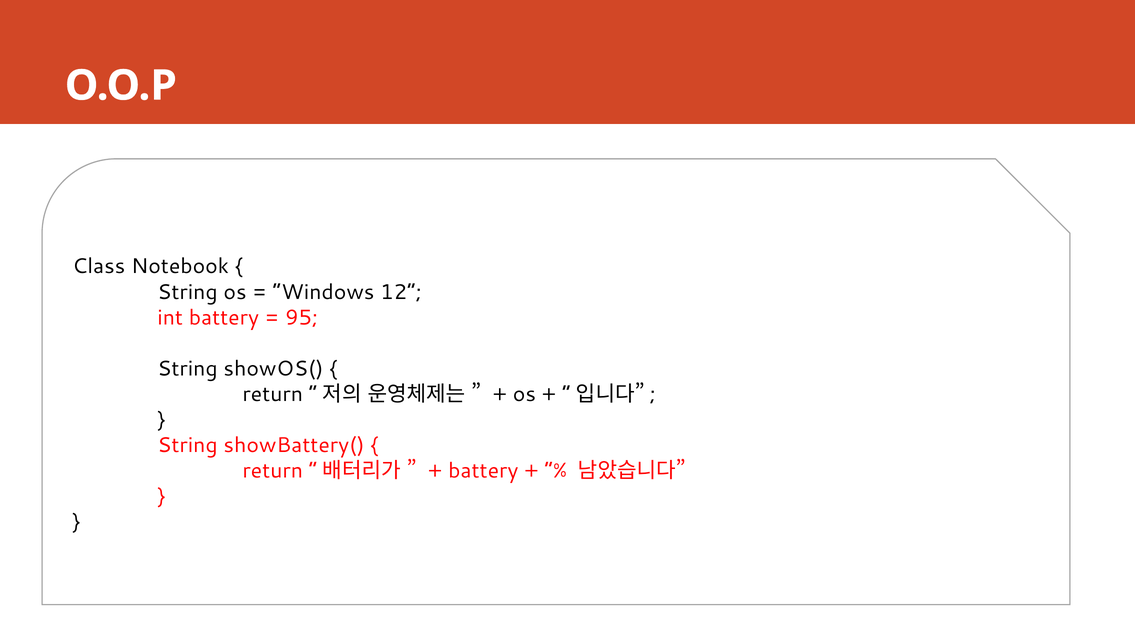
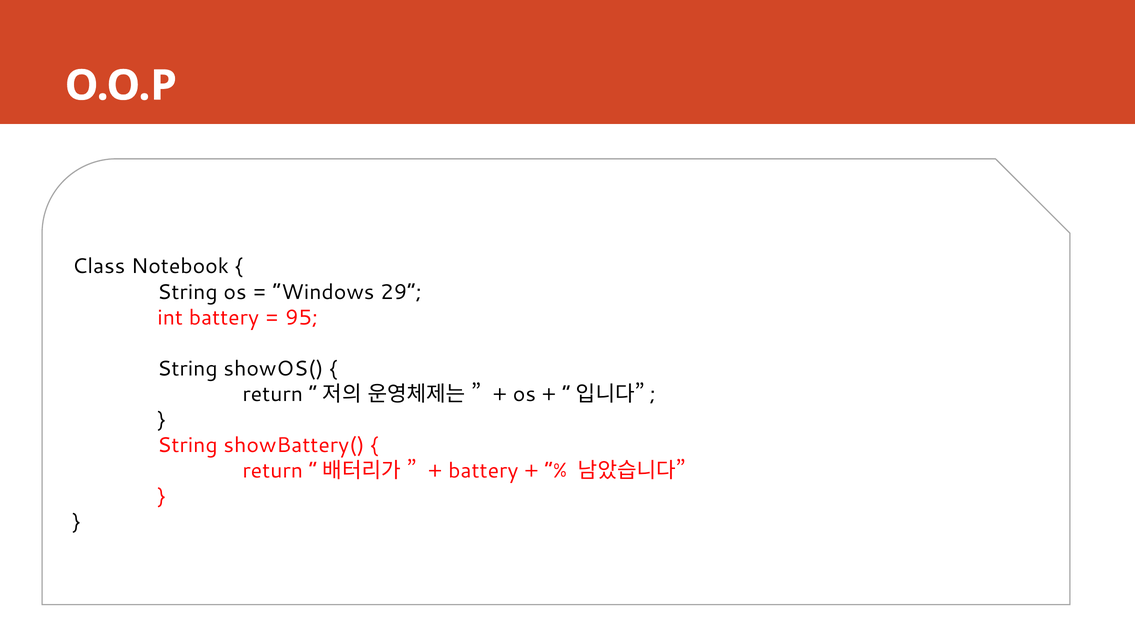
12: 12 -> 29
